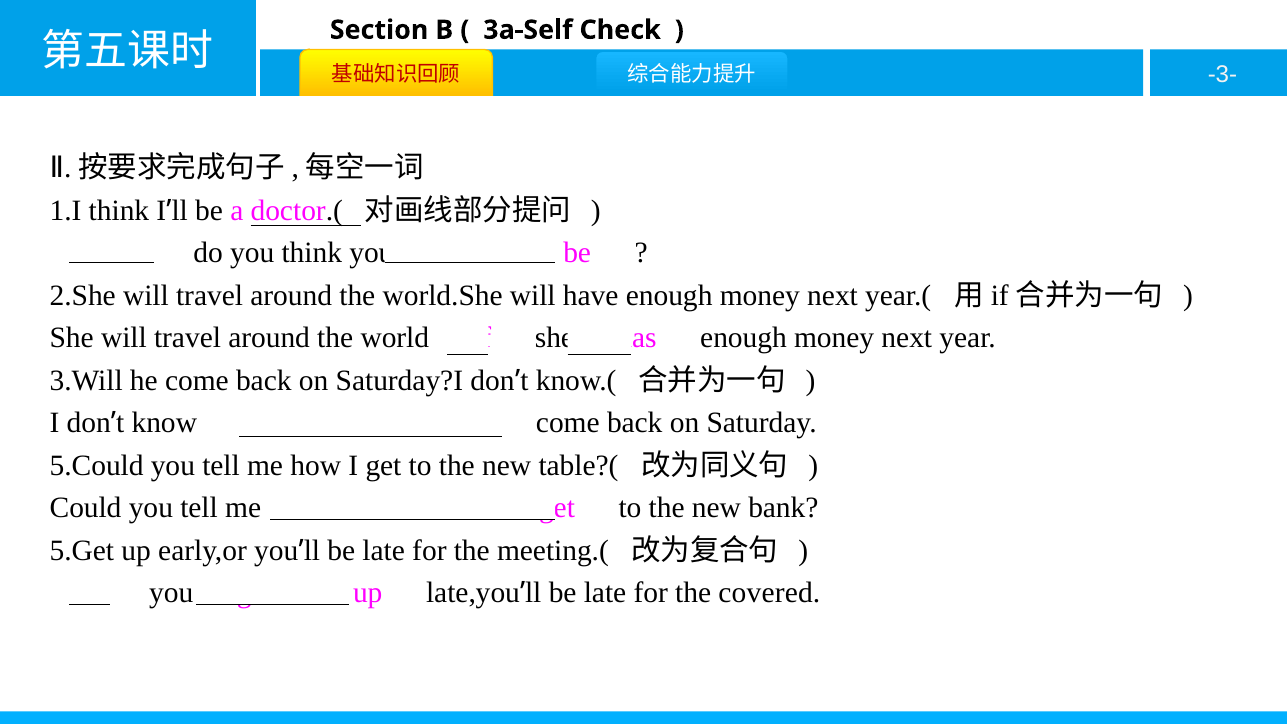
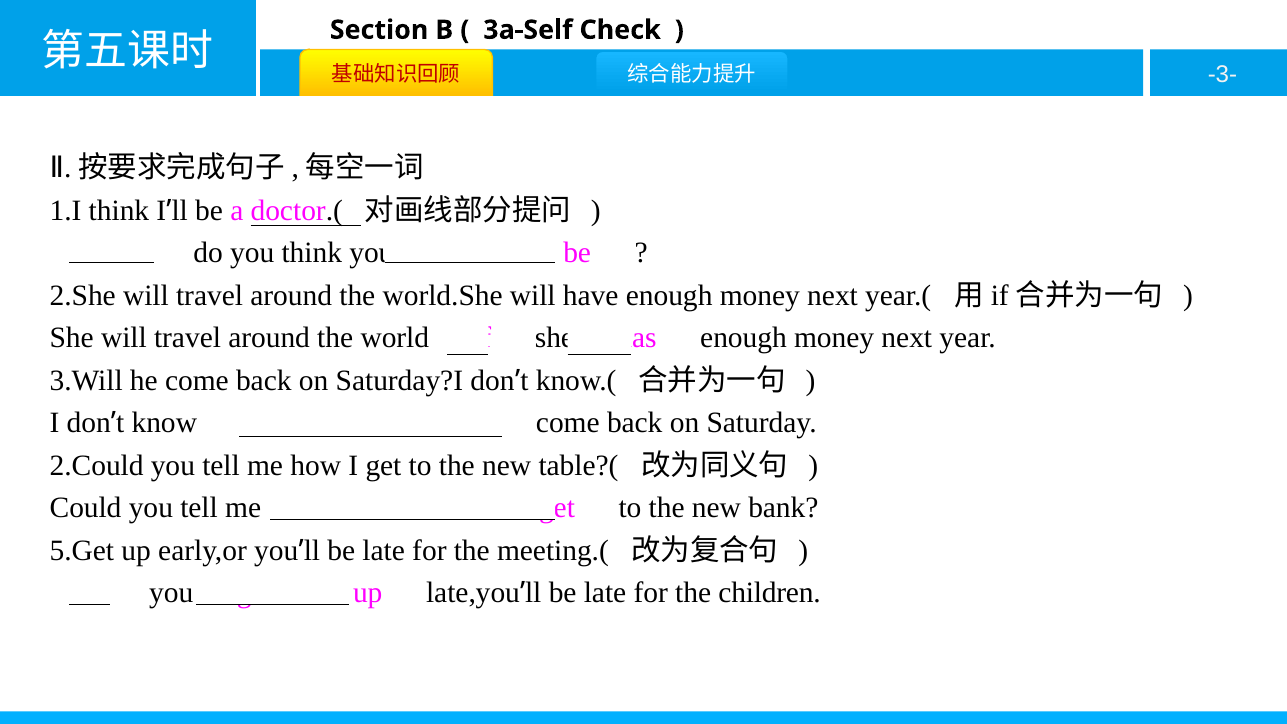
5.Could: 5.Could -> 2.Could
covered: covered -> children
